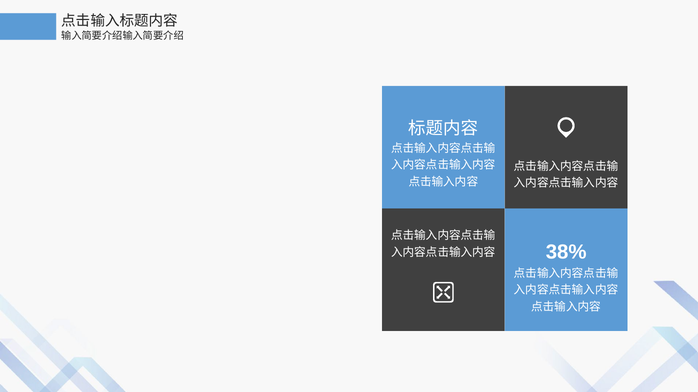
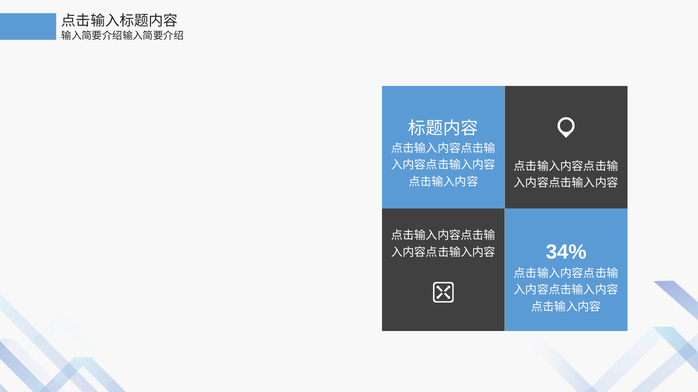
38%: 38% -> 34%
